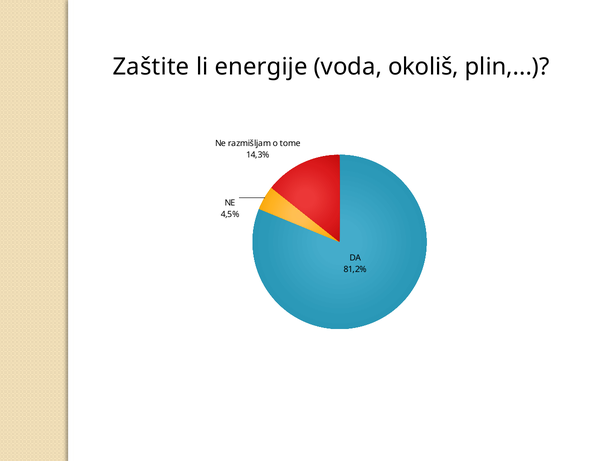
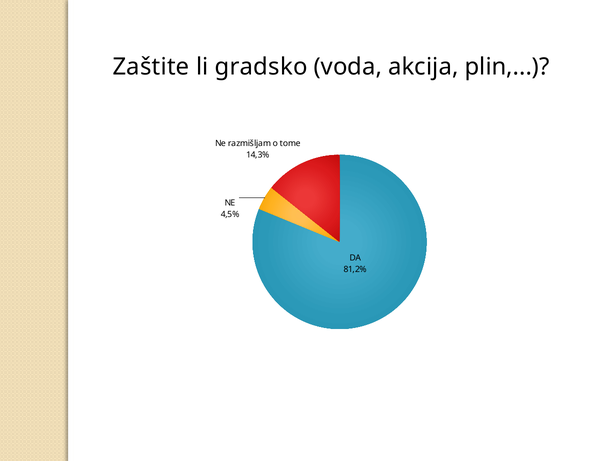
energije: energije -> gradsko
okoliš: okoliš -> akcija
